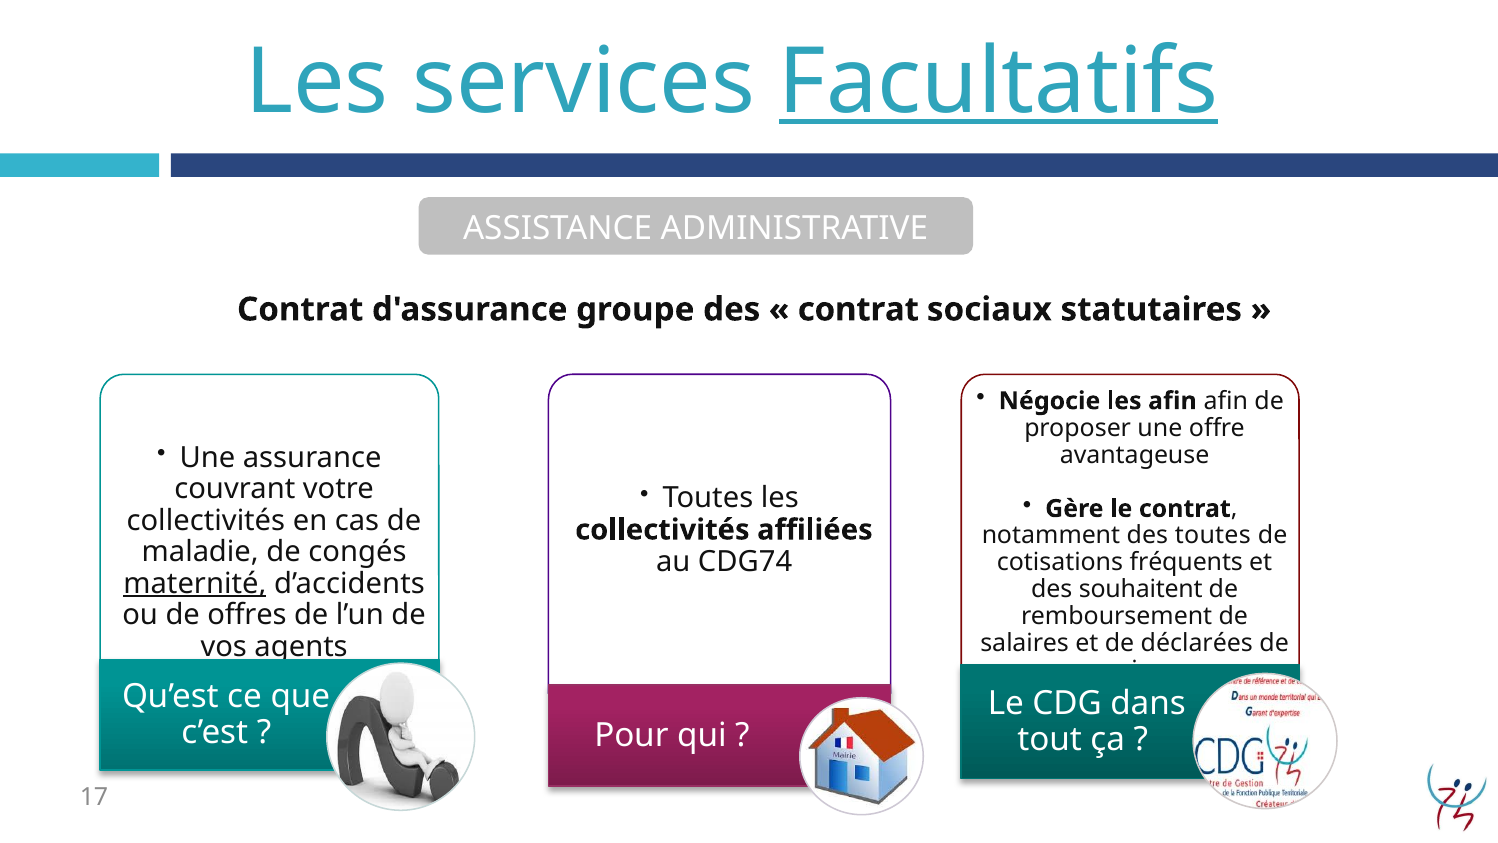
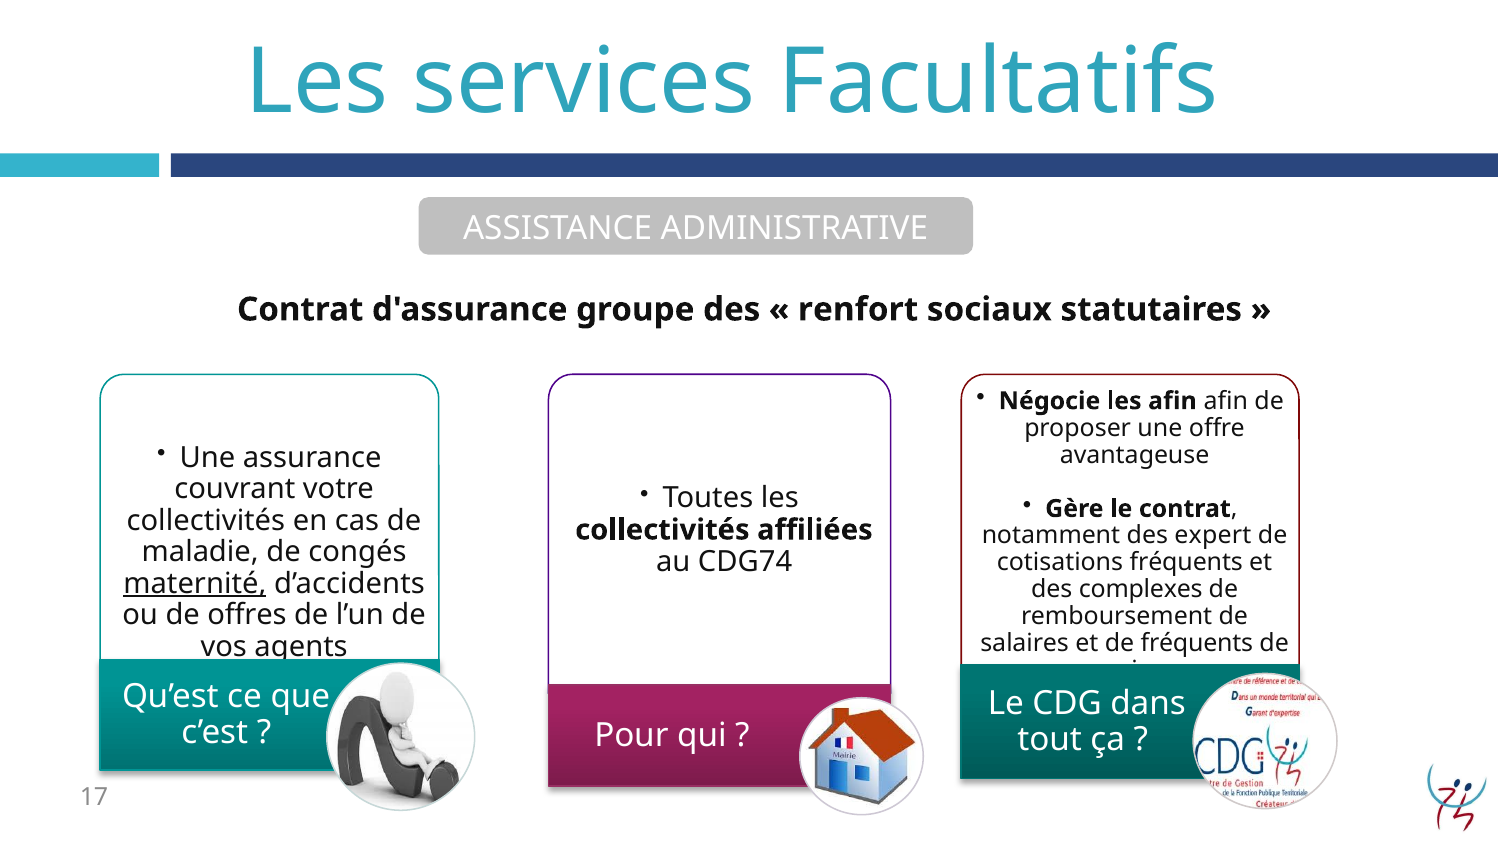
Facultatifs underline: present -> none
contrat at (858, 309): contrat -> renfort
des toutes: toutes -> expert
souhaitent: souhaitent -> complexes
de déclarées: déclarées -> fréquents
